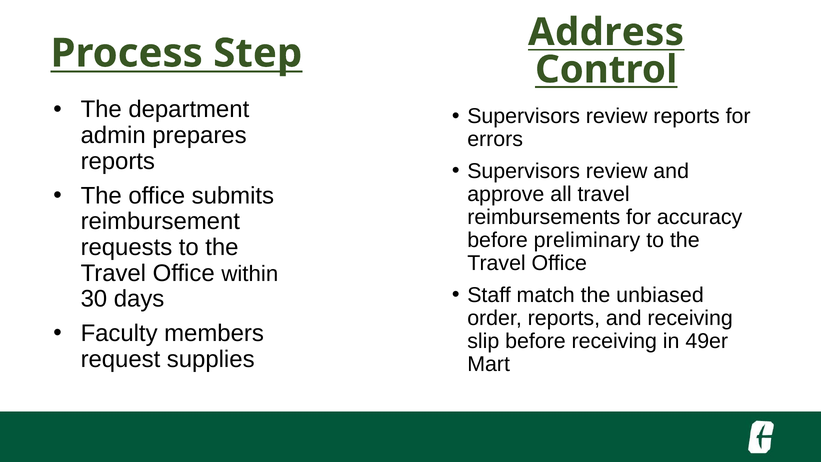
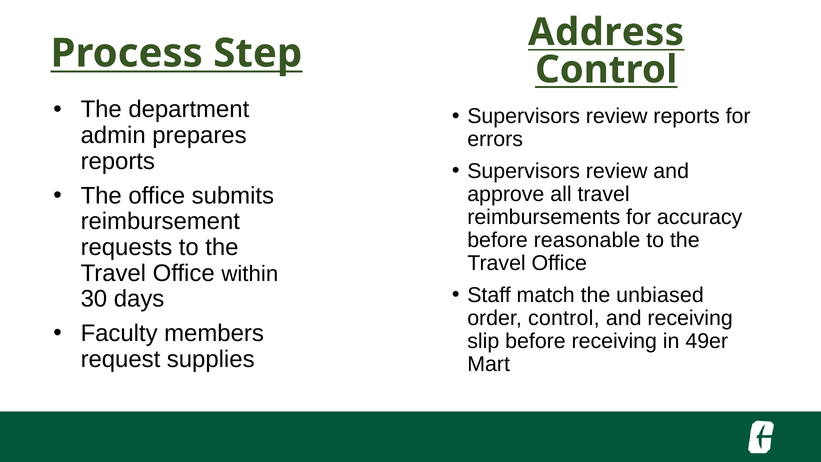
preliminary: preliminary -> reasonable
order reports: reports -> control
